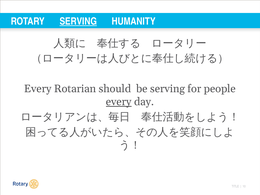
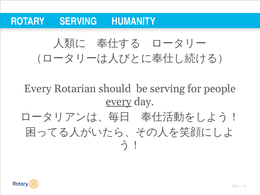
SERVING at (78, 21) underline: present -> none
